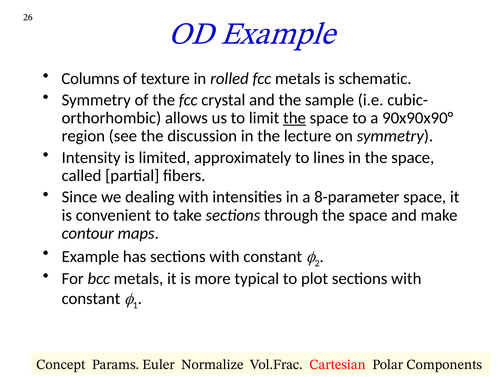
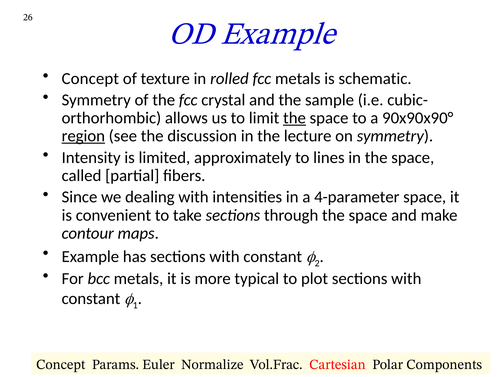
Columns at (90, 79): Columns -> Concept
region underline: none -> present
8-parameter: 8-parameter -> 4-parameter
